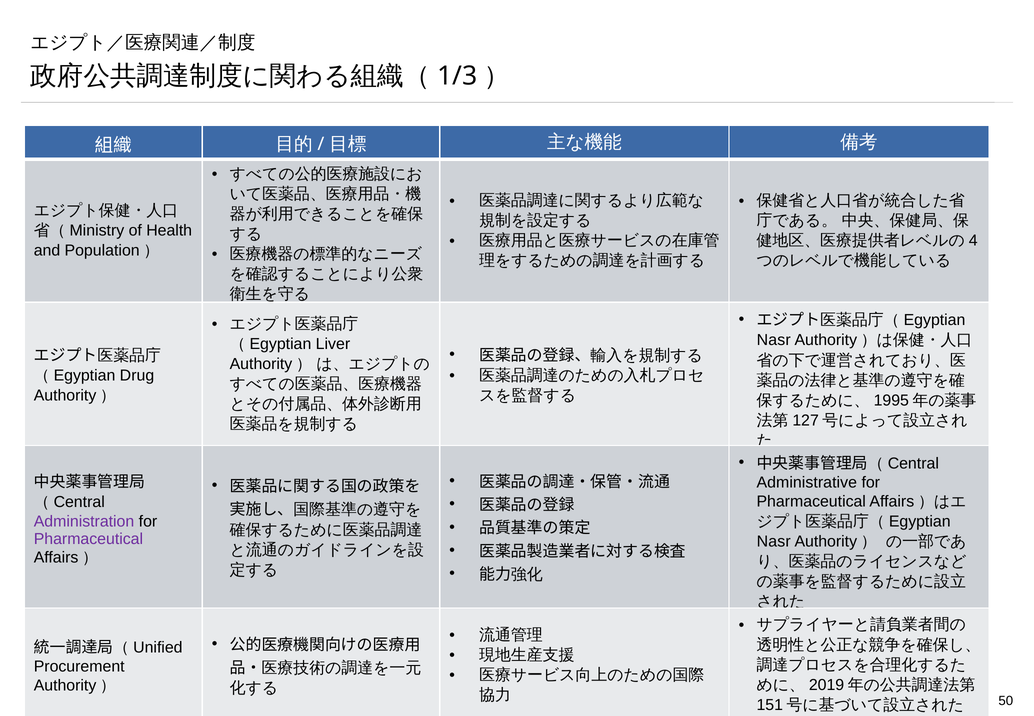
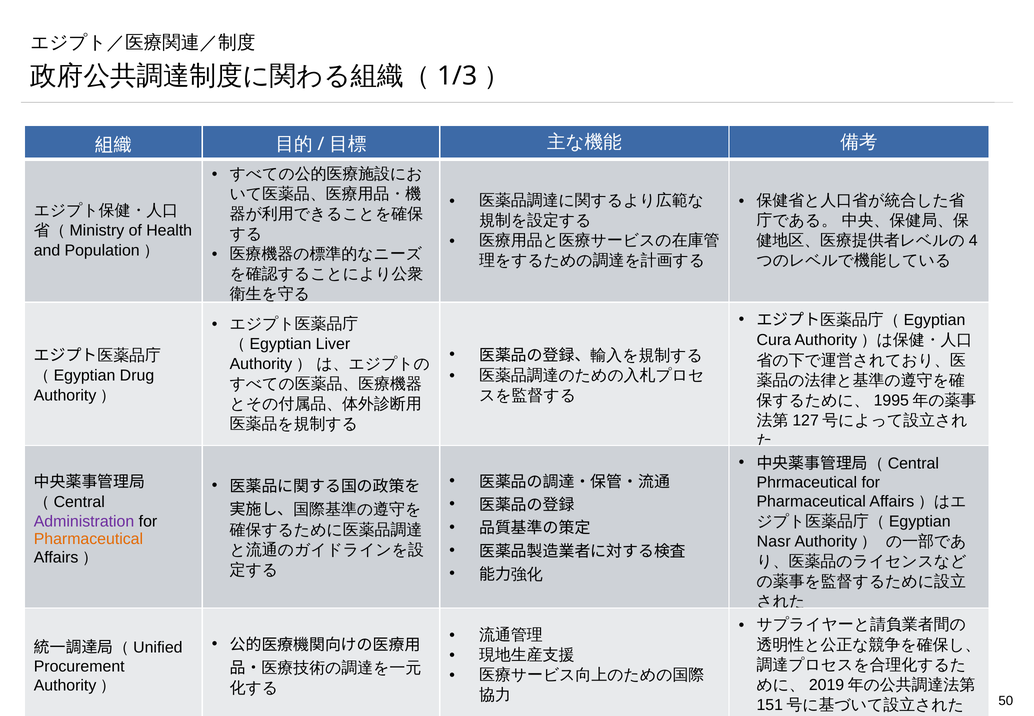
Nasr at (774, 340): Nasr -> Cura
Administrative: Administrative -> Phrmaceutical
Pharmaceutical at (88, 539) colour: purple -> orange
